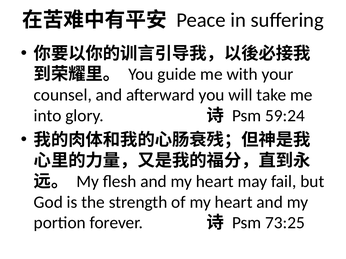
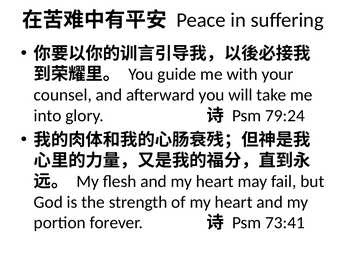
59:24: 59:24 -> 79:24
73:25: 73:25 -> 73:41
